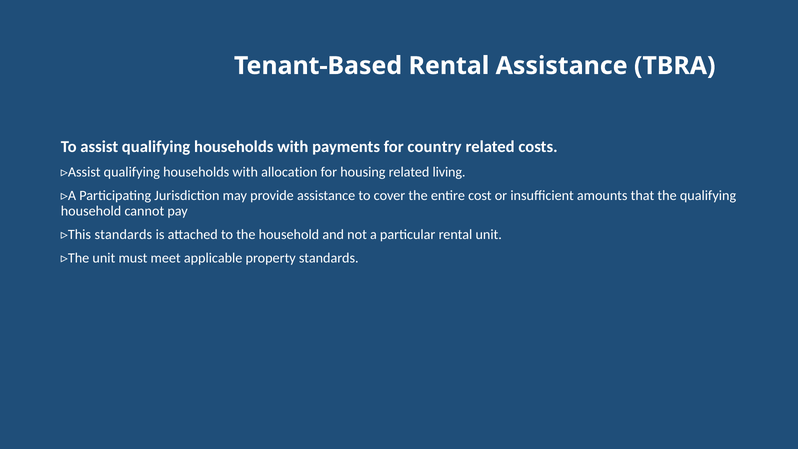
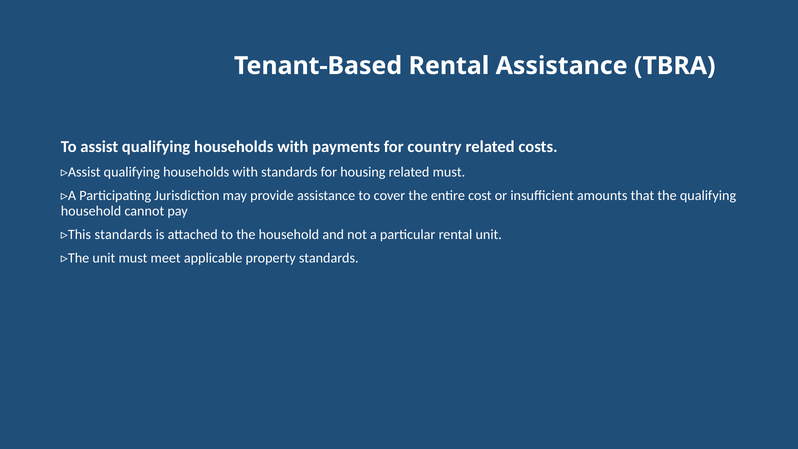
with allocation: allocation -> standards
related living: living -> must
